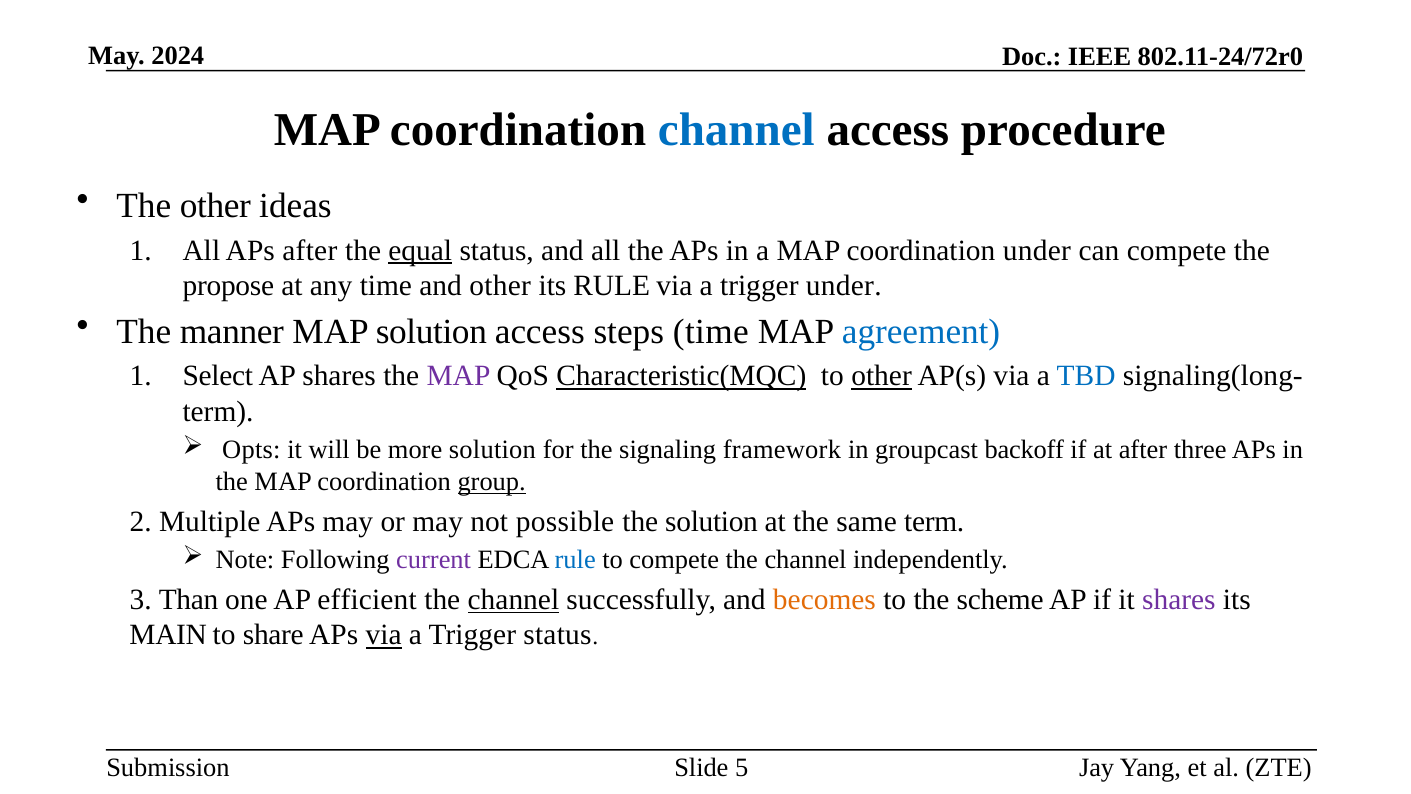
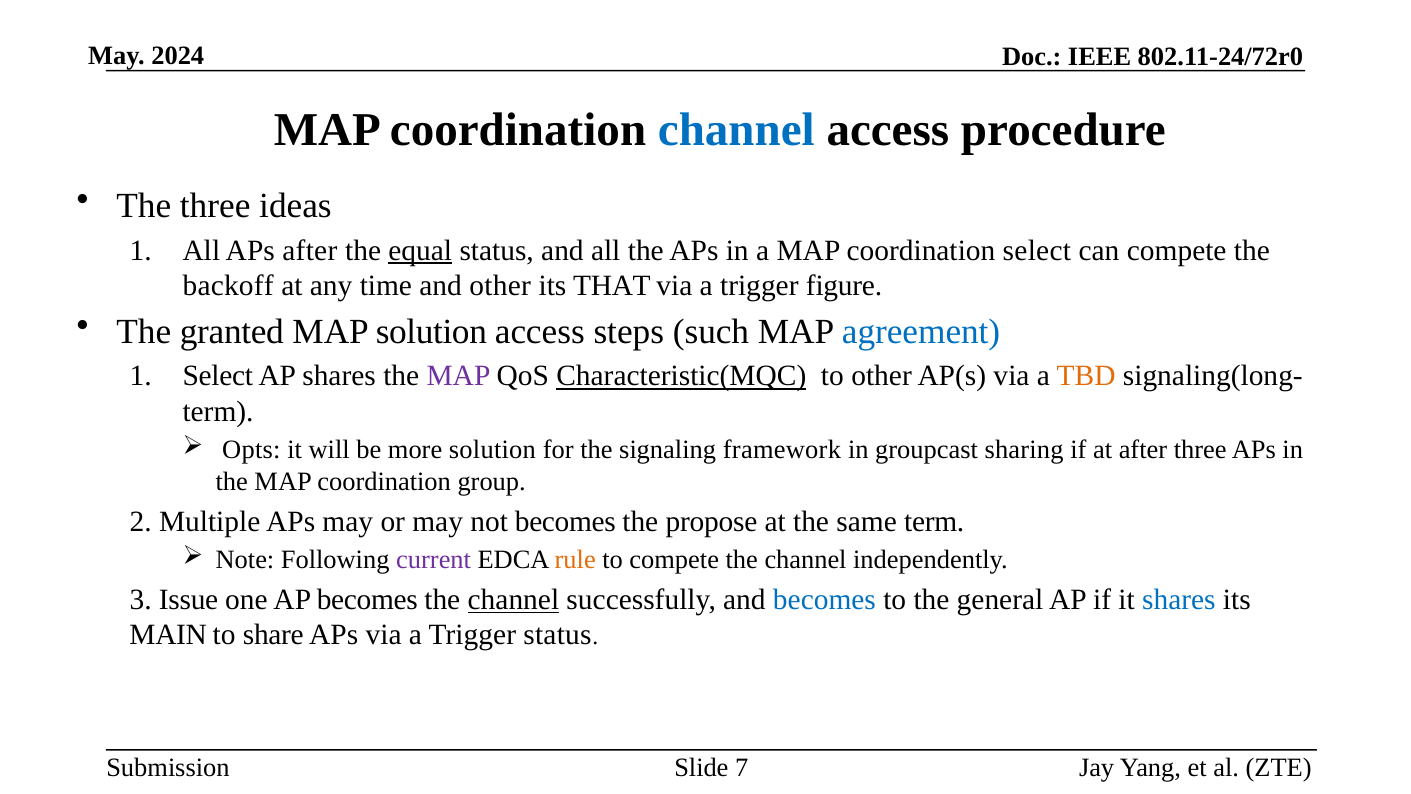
The other: other -> three
coordination under: under -> select
propose: propose -> backoff
its RULE: RULE -> THAT
trigger under: under -> figure
manner: manner -> granted
steps time: time -> such
other at (882, 376) underline: present -> none
TBD colour: blue -> orange
backoff: backoff -> sharing
group underline: present -> none
not possible: possible -> becomes
the solution: solution -> propose
rule at (575, 560) colour: blue -> orange
Than: Than -> Issue
AP efficient: efficient -> becomes
becomes at (824, 600) colour: orange -> blue
scheme: scheme -> general
shares at (1179, 600) colour: purple -> blue
via at (384, 635) underline: present -> none
5: 5 -> 7
